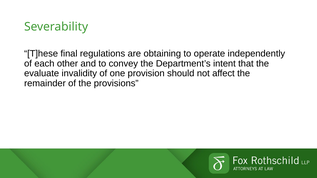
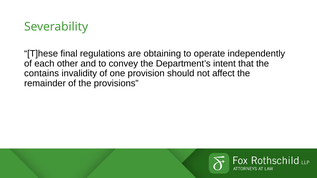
evaluate: evaluate -> contains
